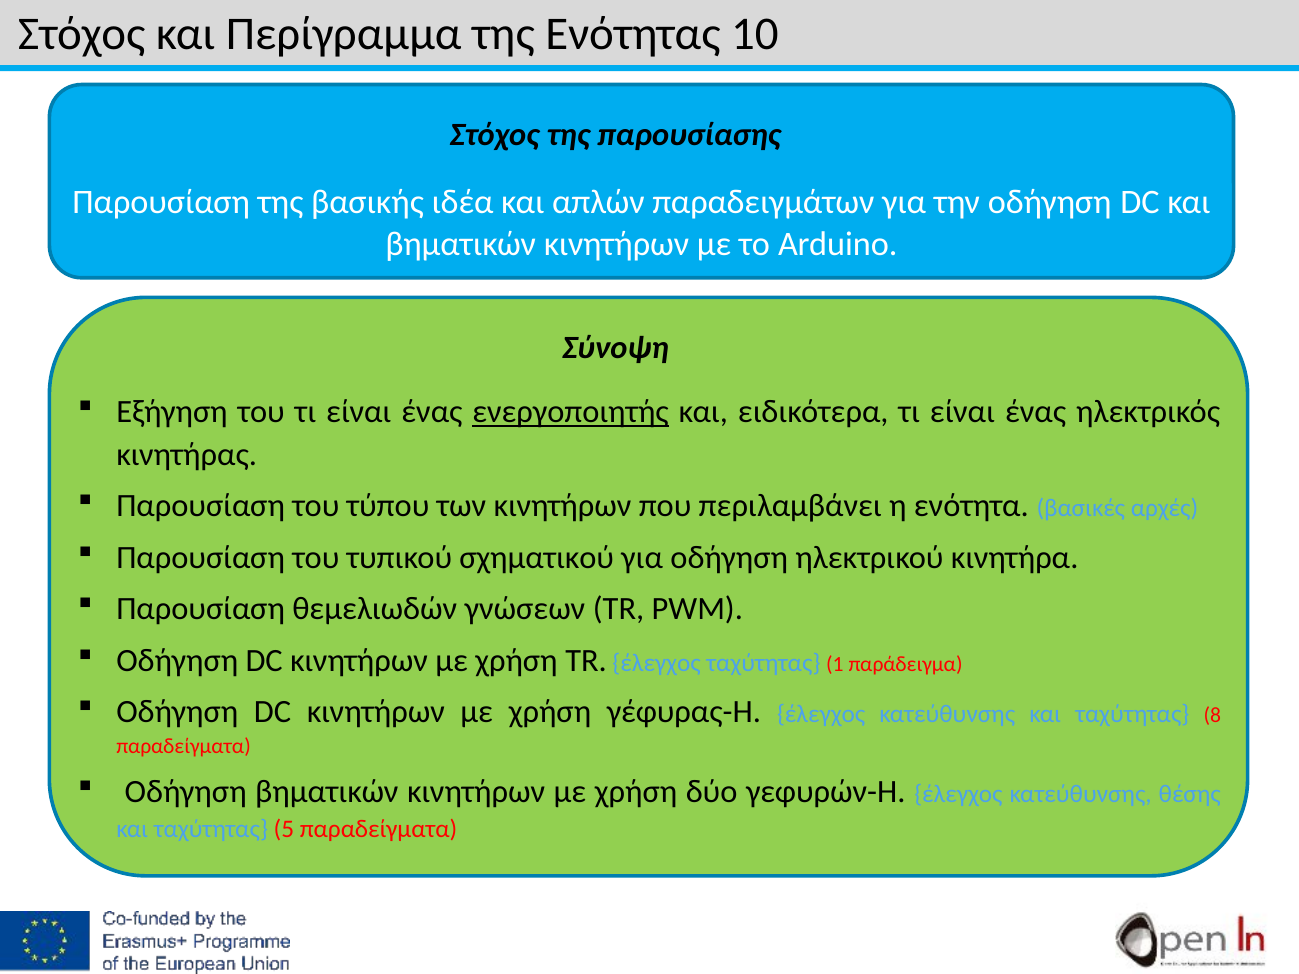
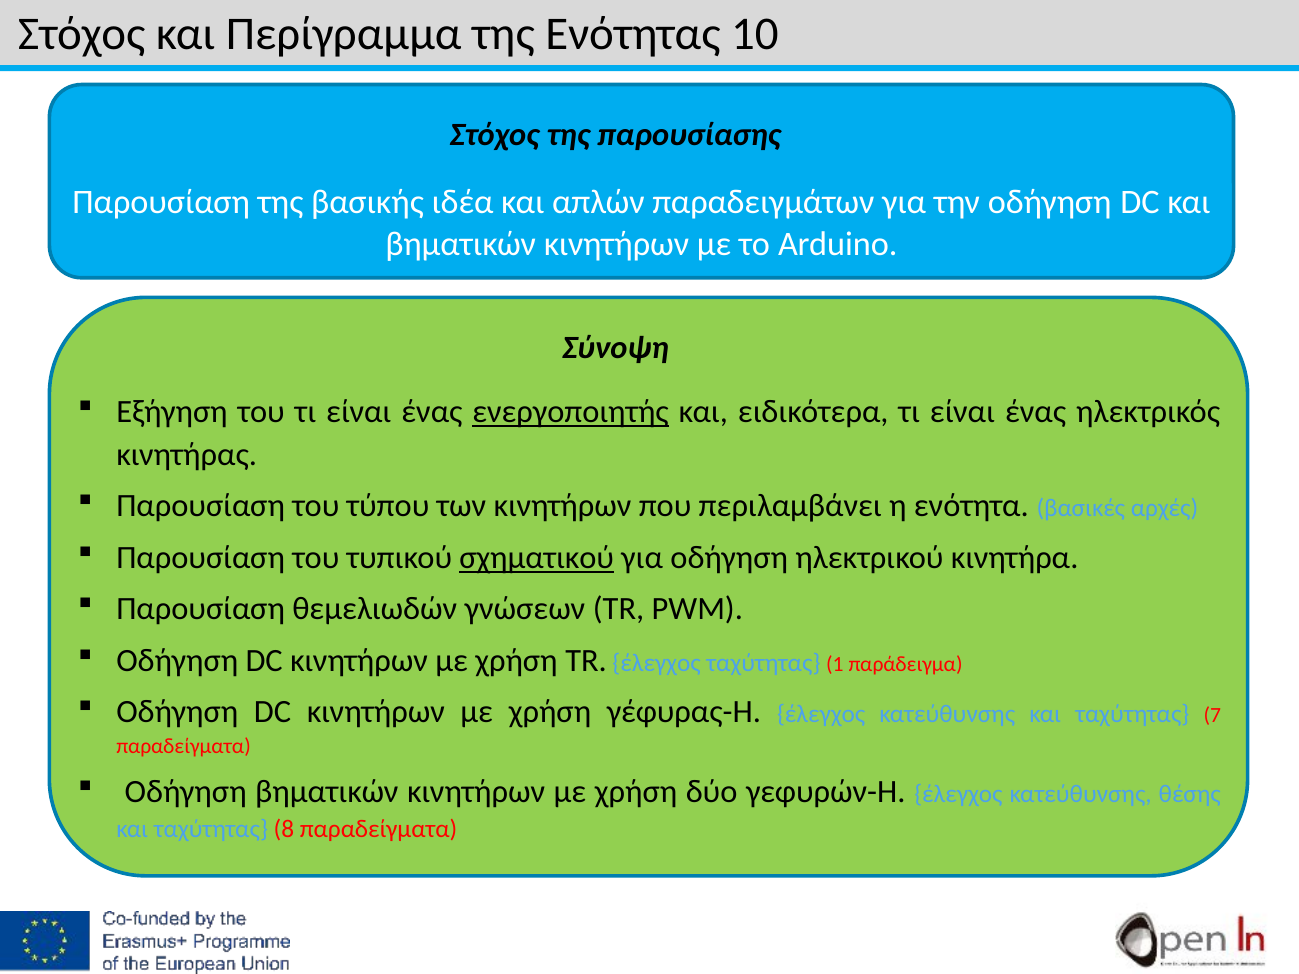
σχηματικού underline: none -> present
8: 8 -> 7
5: 5 -> 8
